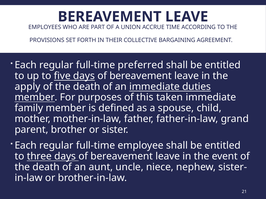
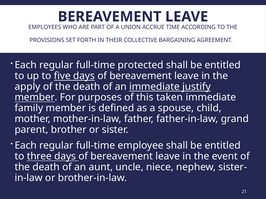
preferred: preferred -> protected
duties: duties -> justify
